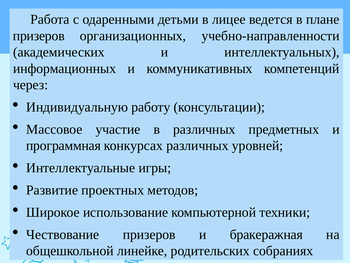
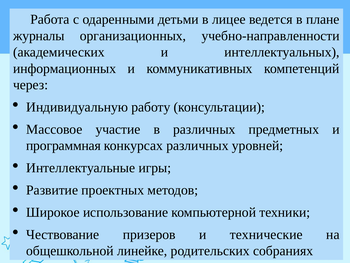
призеров at (39, 36): призеров -> журналы
бракеражная: бракеражная -> технические
